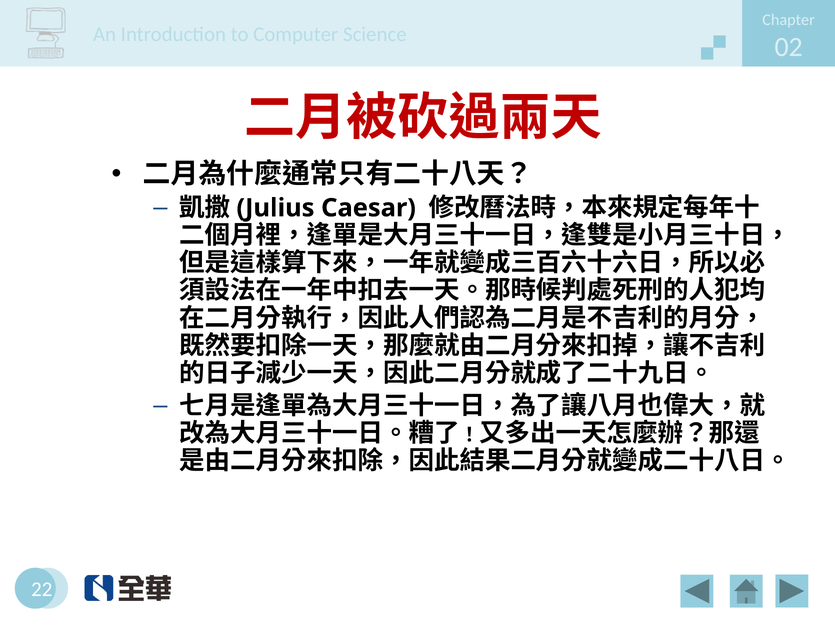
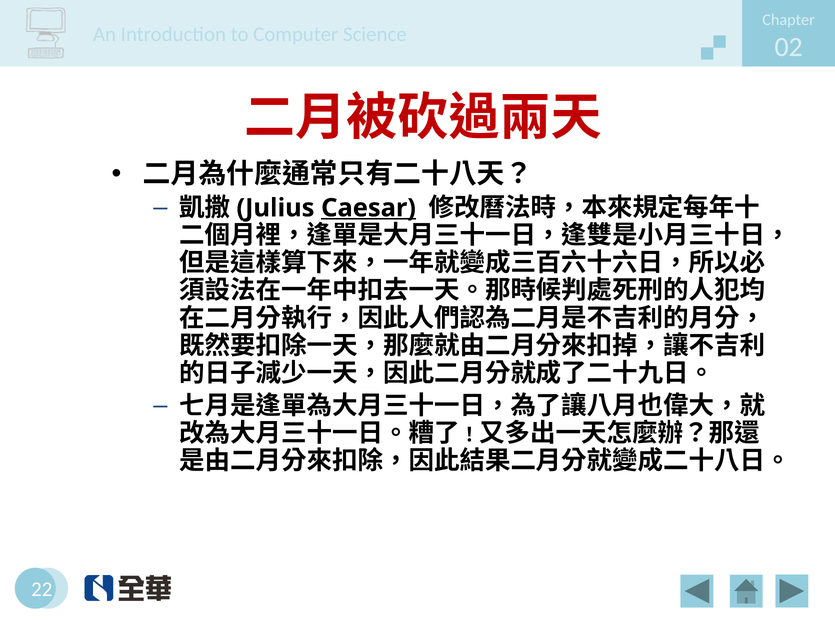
Caesar underline: none -> present
